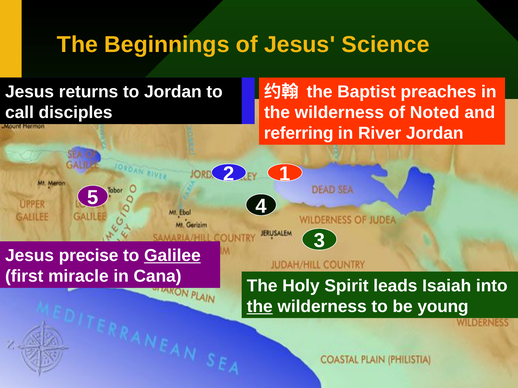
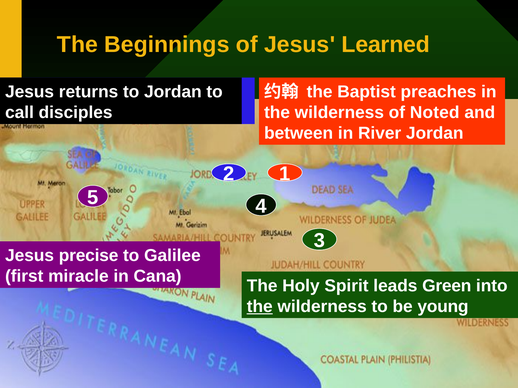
Science: Science -> Learned
referring: referring -> between
Galilee at (172, 256) underline: present -> none
Isaiah: Isaiah -> Green
